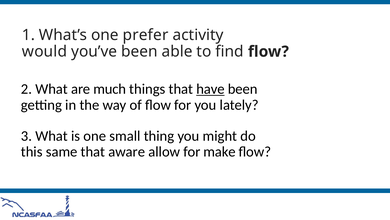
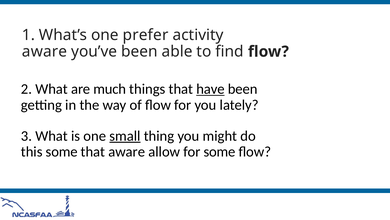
would at (45, 51): would -> aware
small underline: none -> present
this same: same -> some
for make: make -> some
